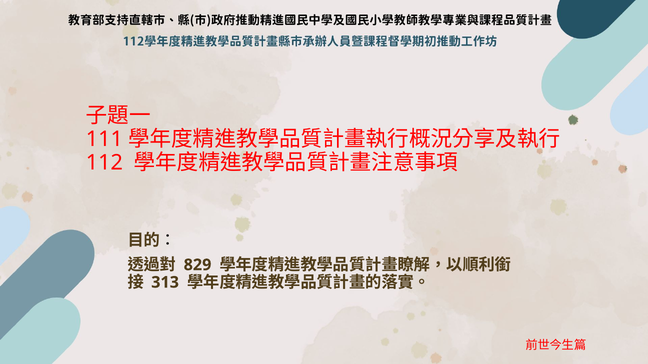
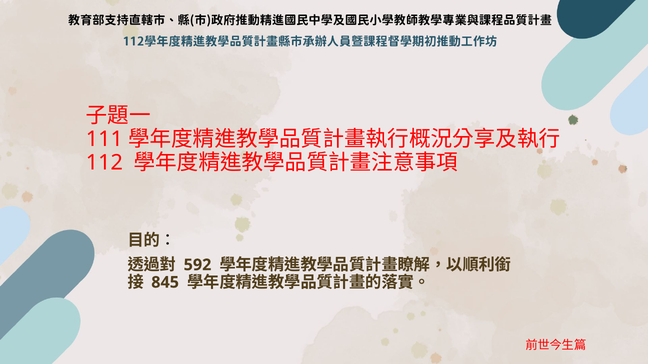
829: 829 -> 592
313: 313 -> 845
